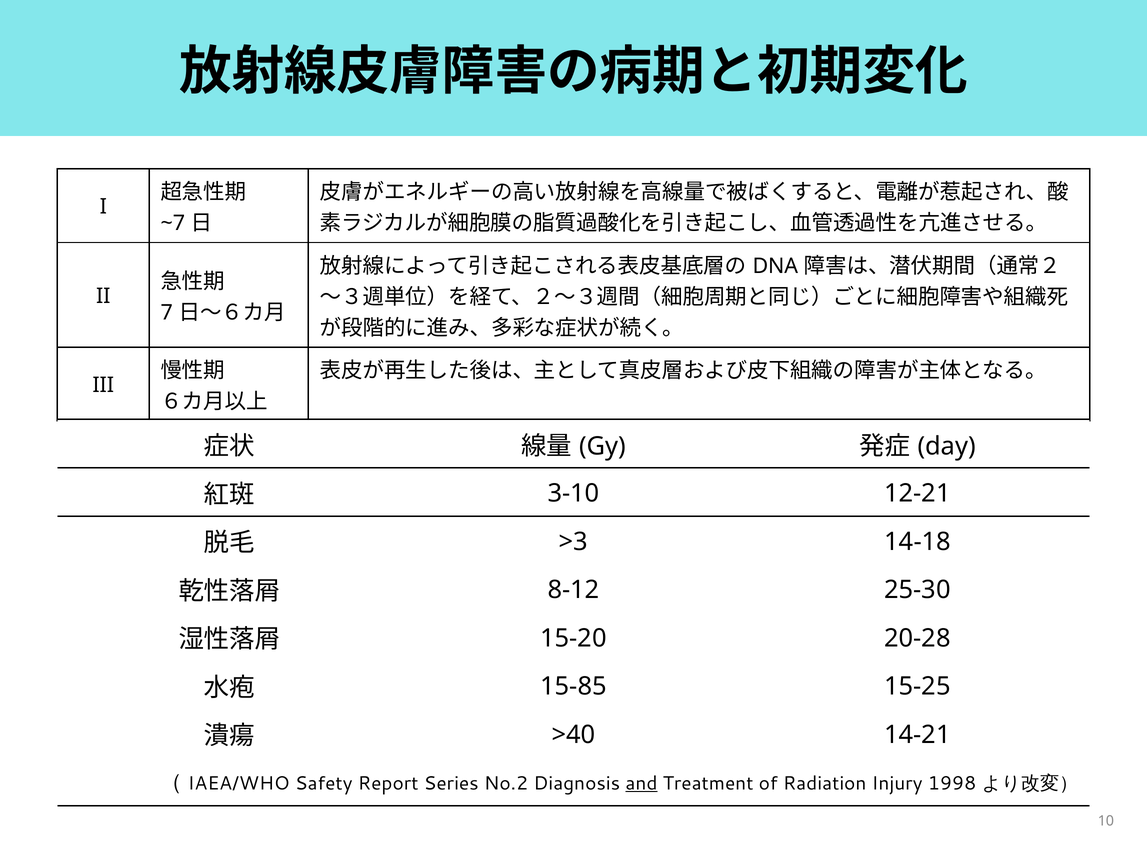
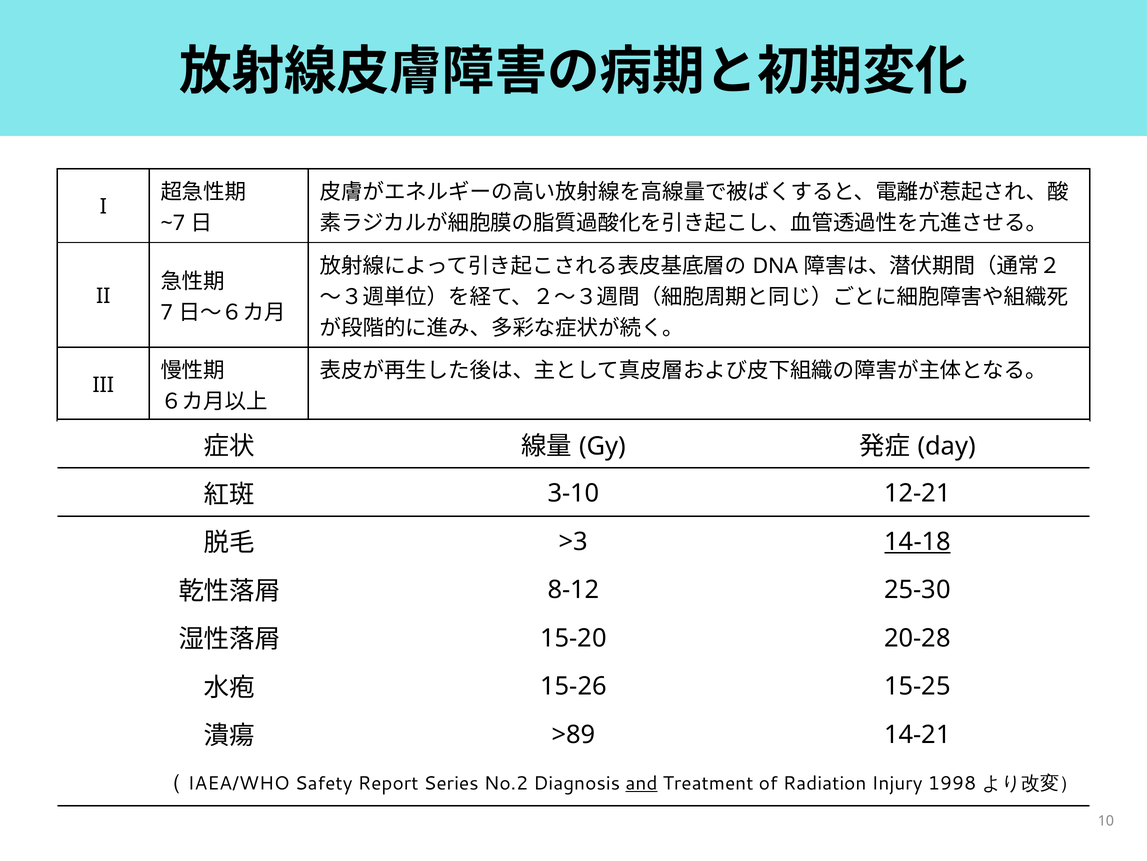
14-18 underline: none -> present
15-85: 15-85 -> 15-26
>40: >40 -> >89
